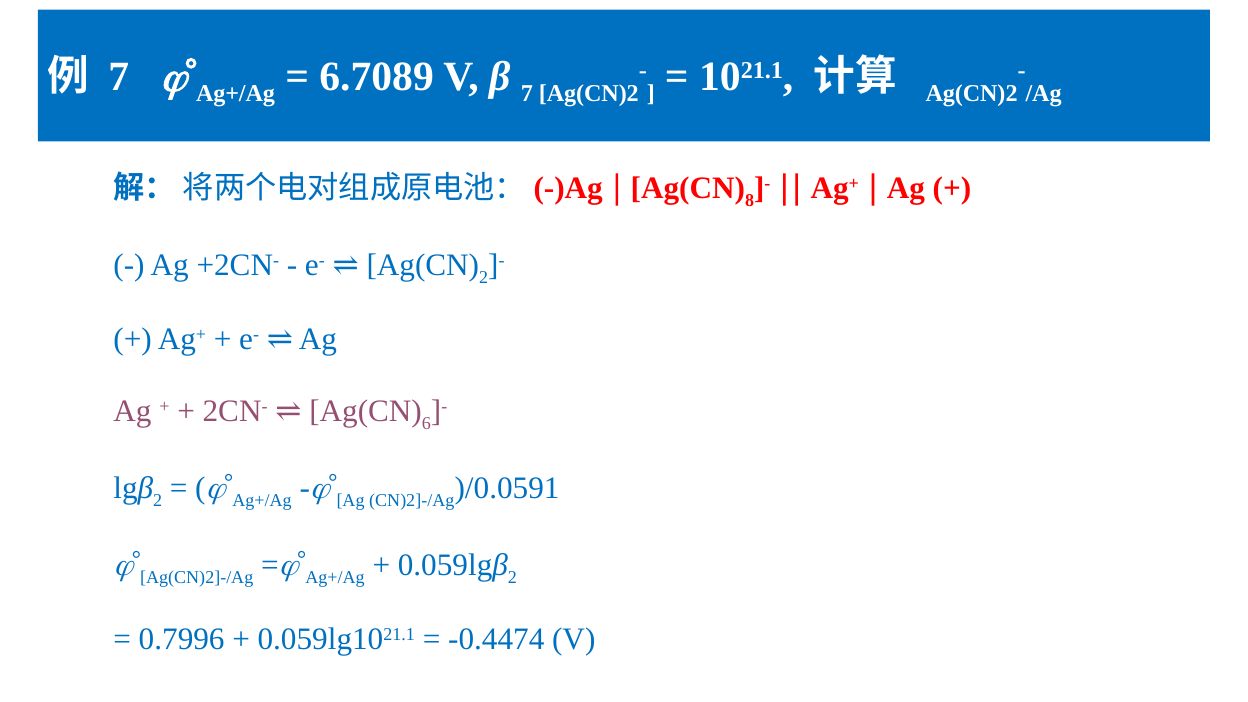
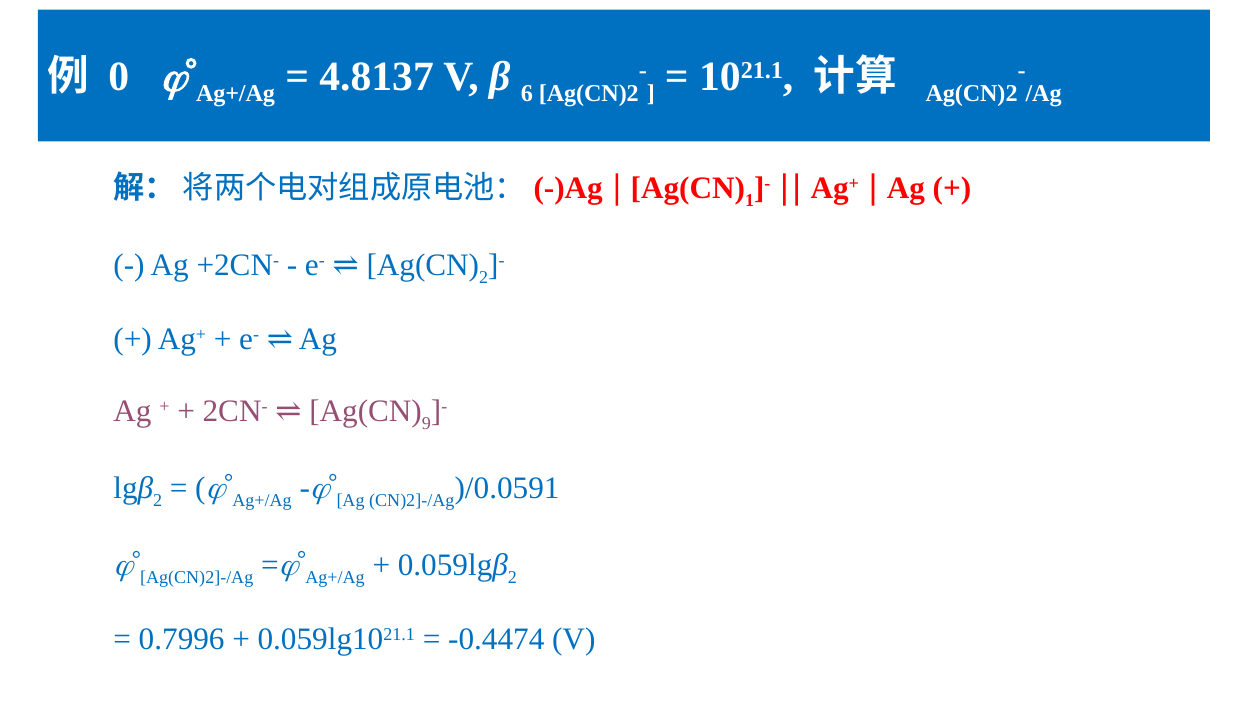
7 at (119, 77): 7 -> 0
6.7089: 6.7089 -> 4.8137
β 7: 7 -> 6
8: 8 -> 1
6: 6 -> 9
